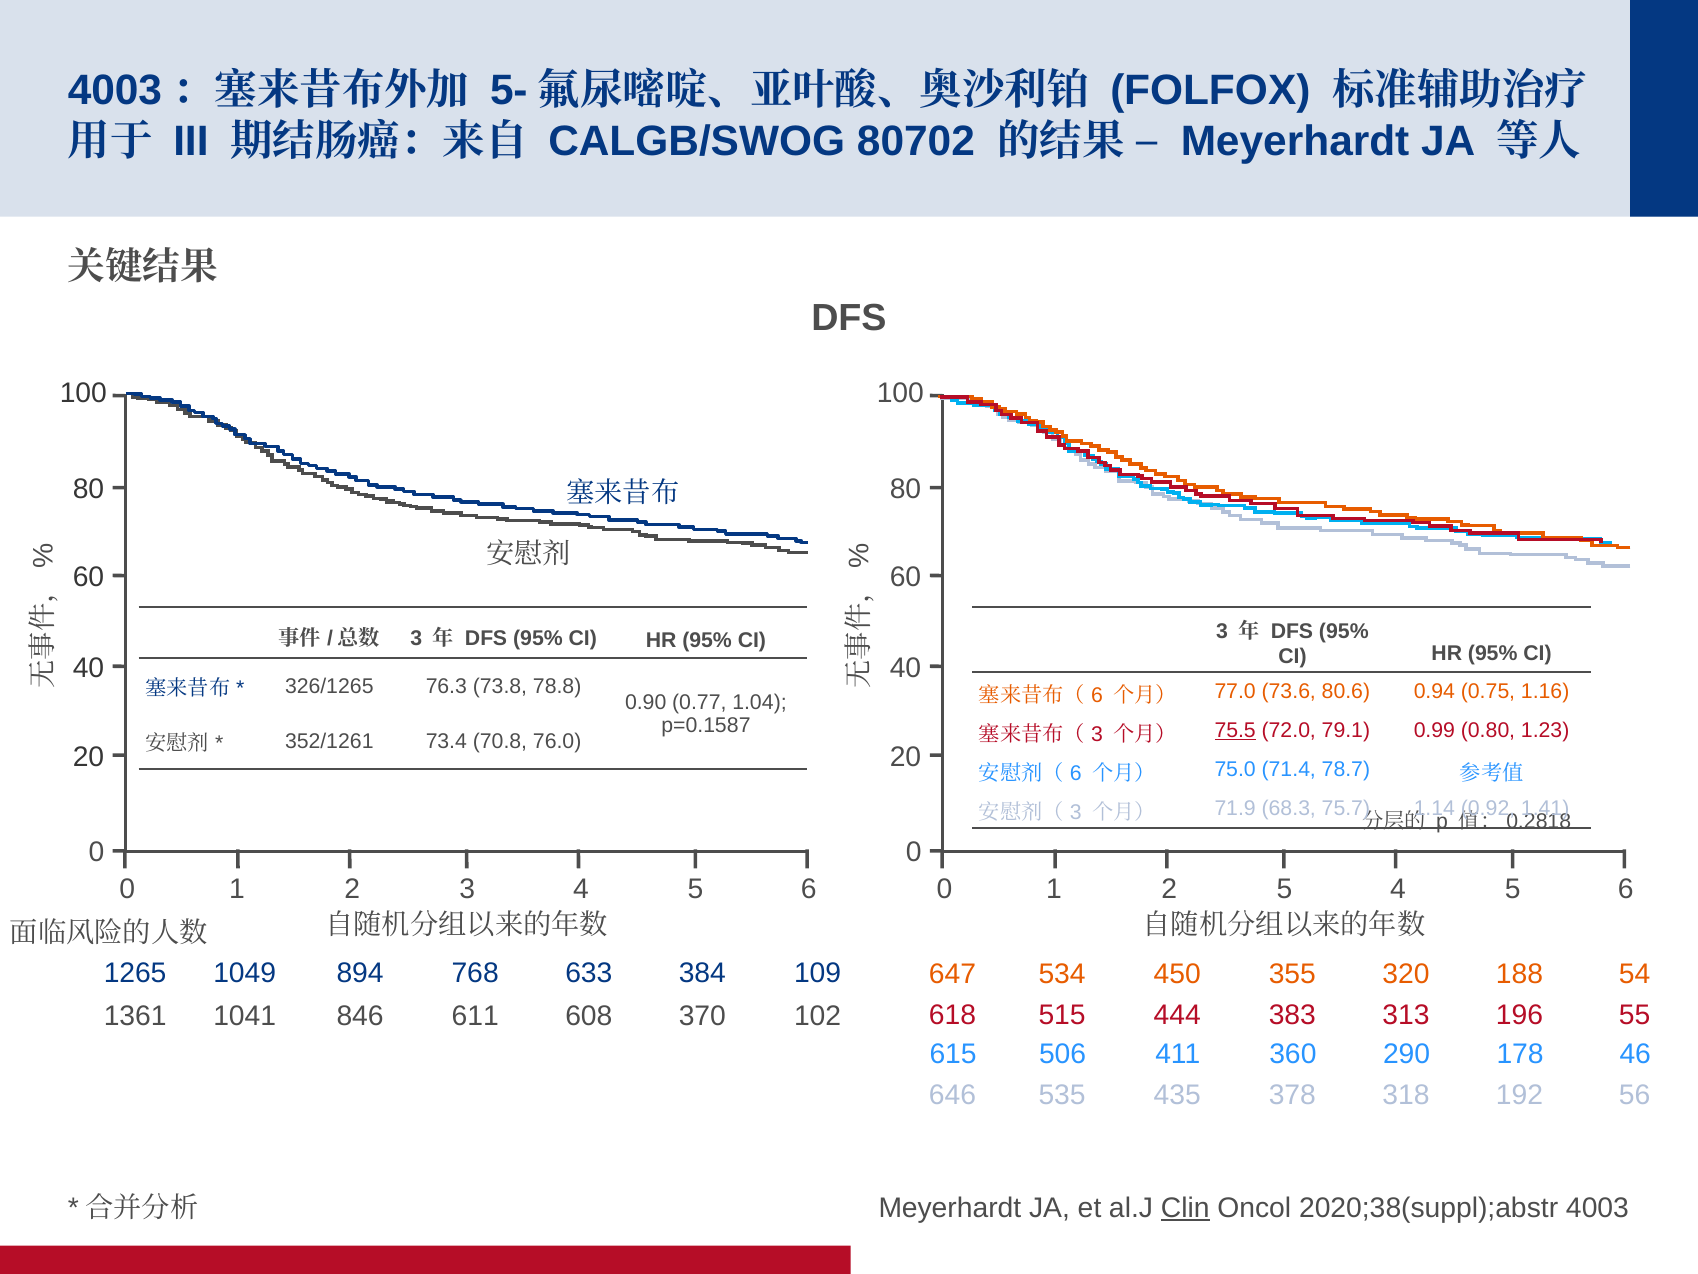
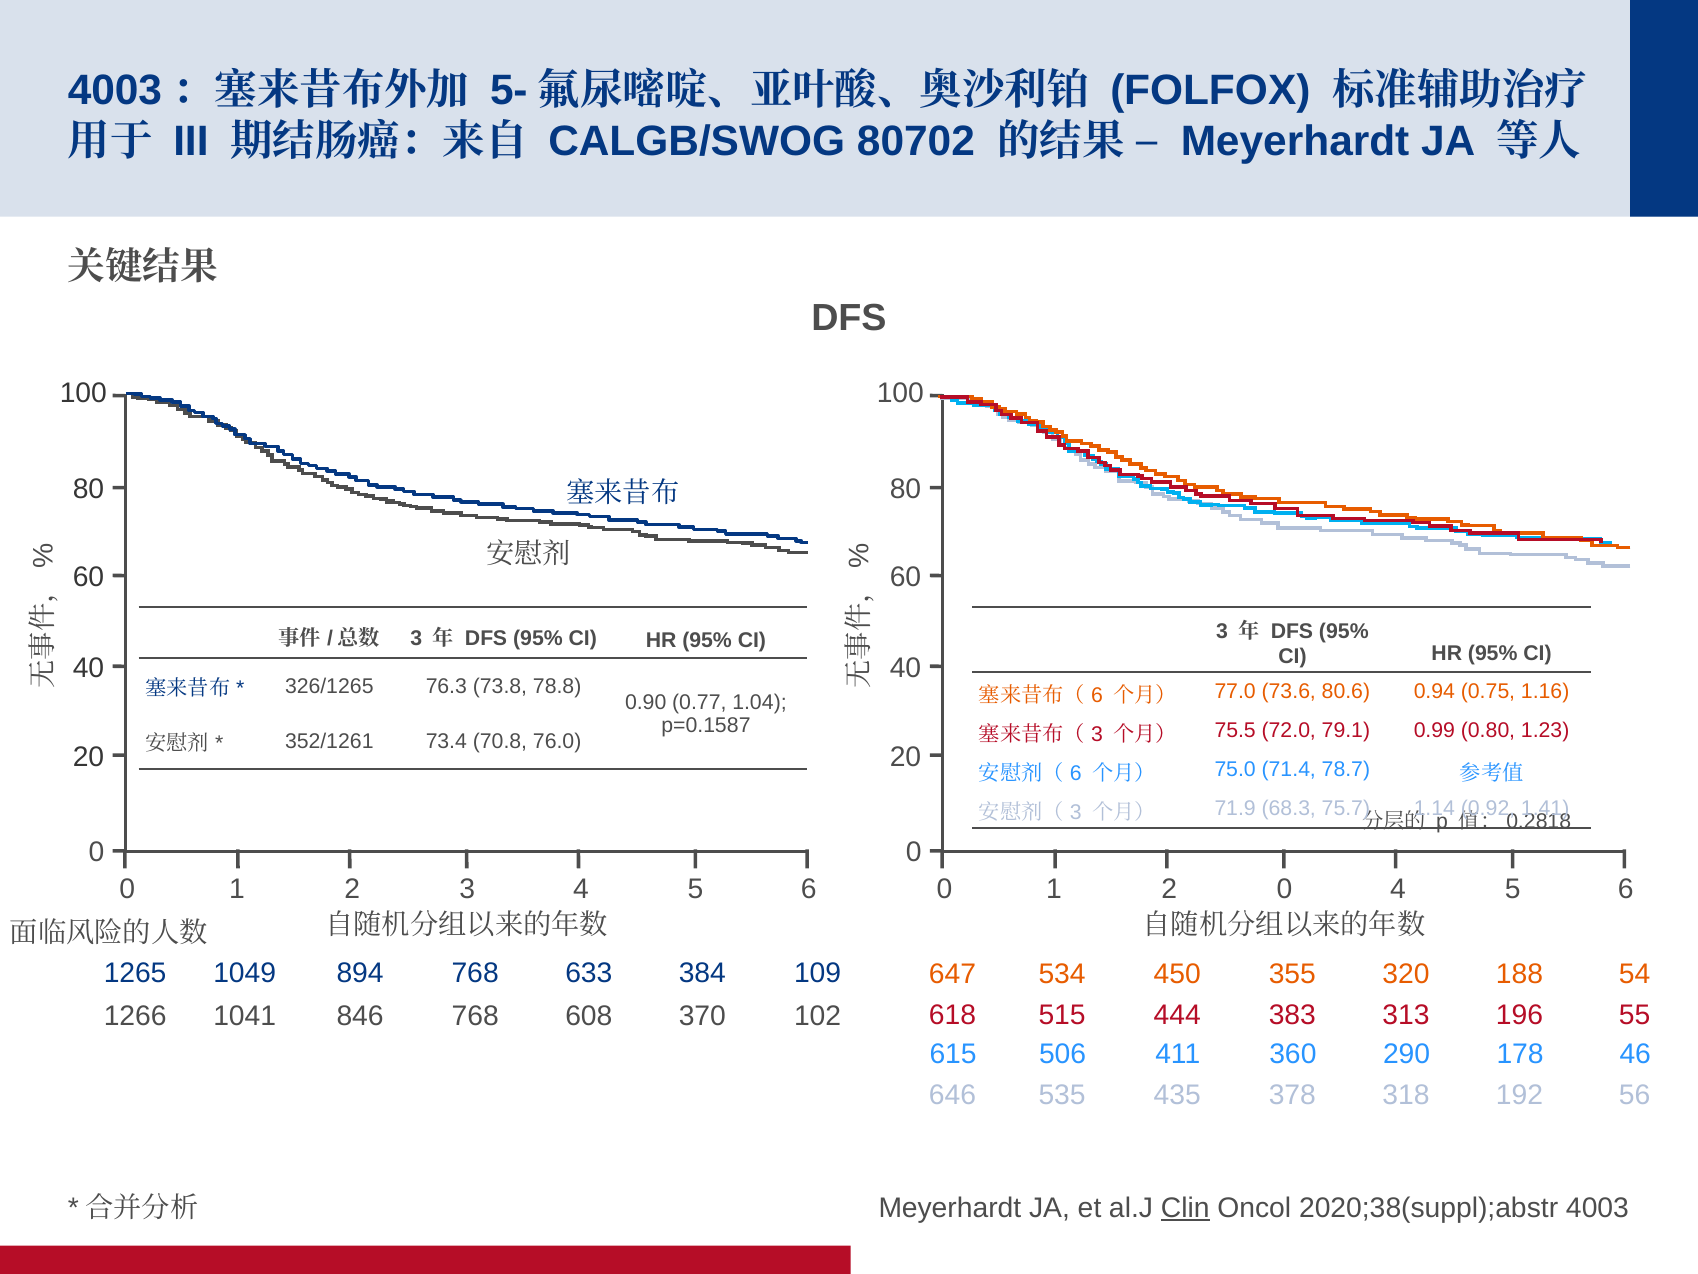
75.5 underline: present -> none
2 5: 5 -> 0
1361: 1361 -> 1266
846 611: 611 -> 768
